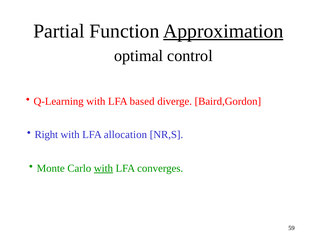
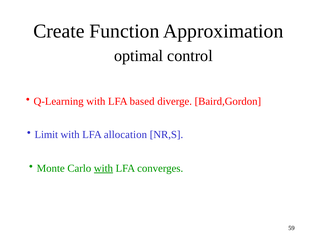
Partial: Partial -> Create
Approximation underline: present -> none
Right: Right -> Limit
